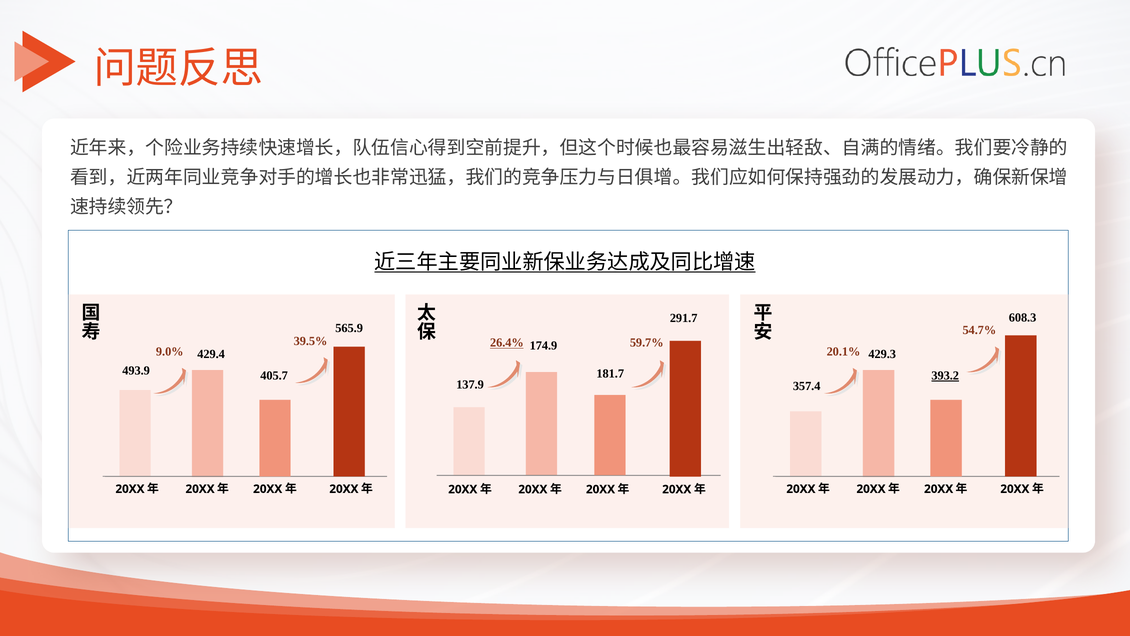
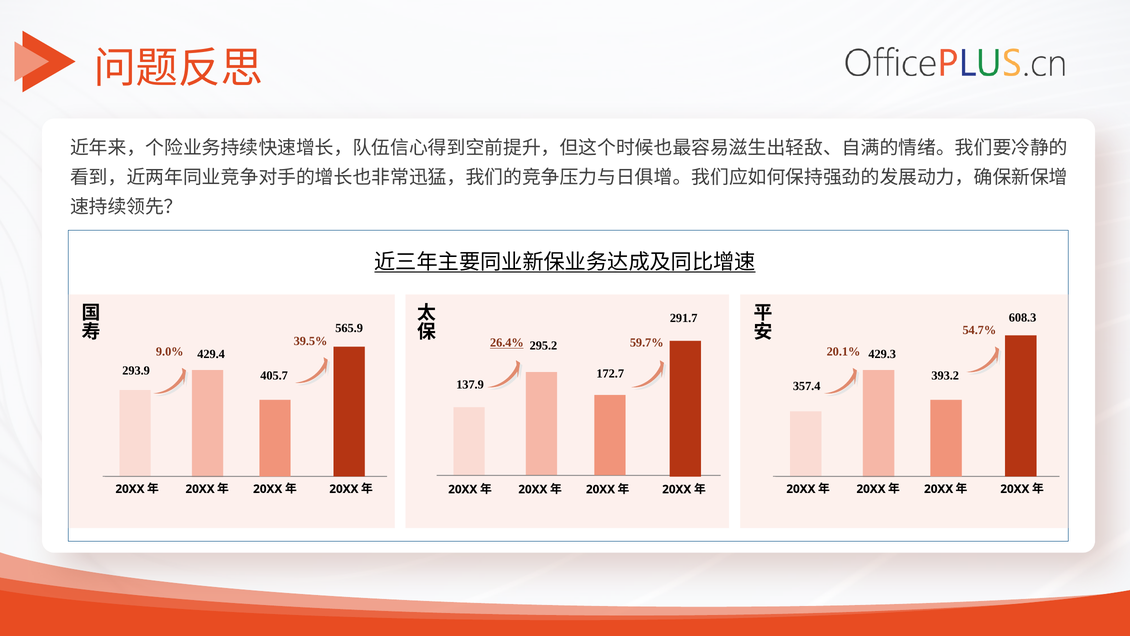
174.9: 174.9 -> 295.2
493.9: 493.9 -> 293.9
181.7: 181.7 -> 172.7
393.2 underline: present -> none
